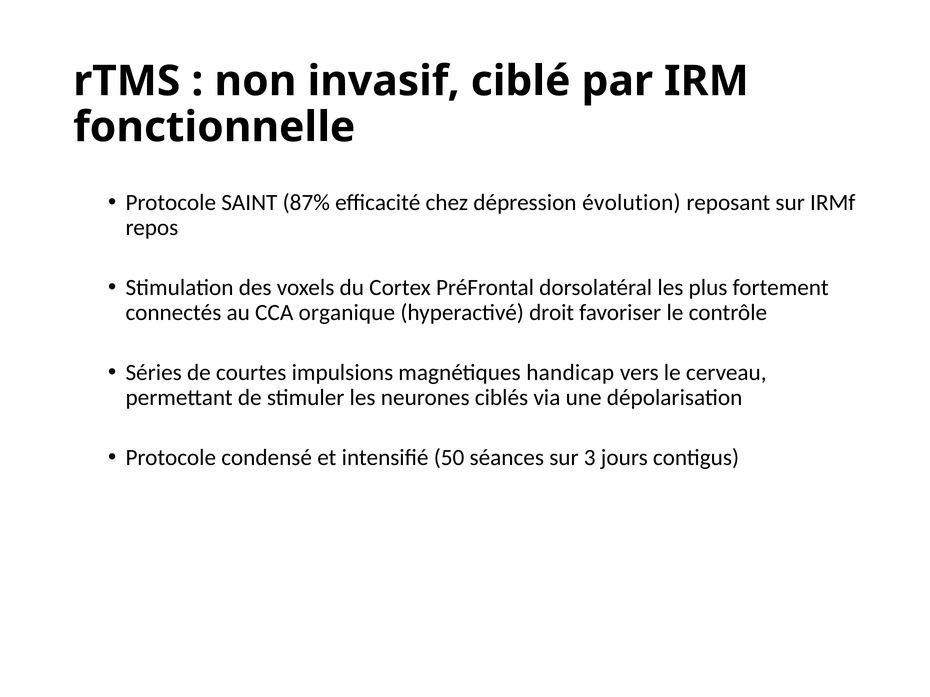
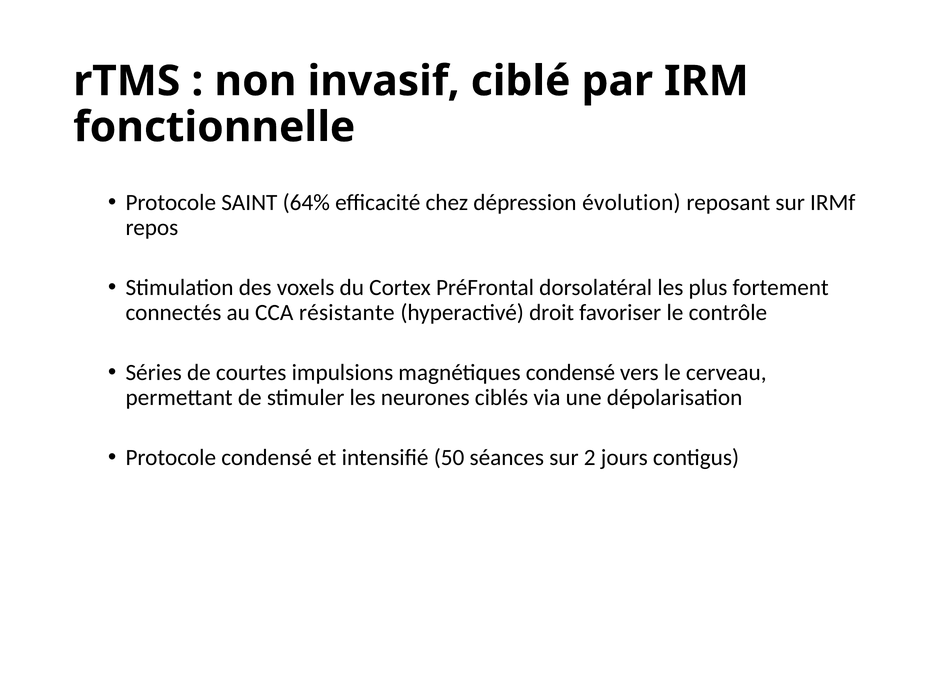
87%: 87% -> 64%
organique: organique -> résistante
magnétiques handicap: handicap -> condensé
3: 3 -> 2
